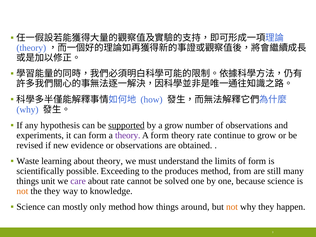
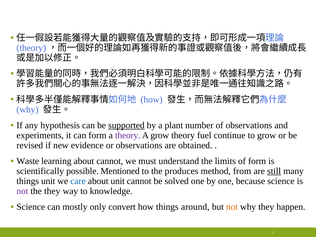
a grow: grow -> plant
A form: form -> grow
theory rate: rate -> fuel
about theory: theory -> cannot
Exceeding: Exceeding -> Mentioned
still underline: none -> present
care colour: purple -> blue
about rate: rate -> unit
not at (22, 191) colour: orange -> purple
only method: method -> convert
